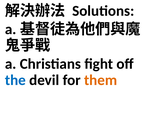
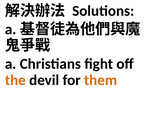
the colour: blue -> orange
